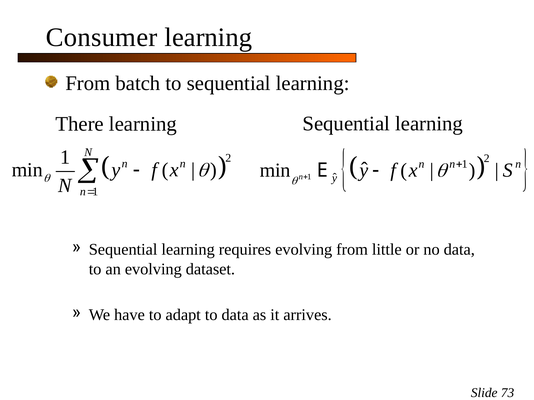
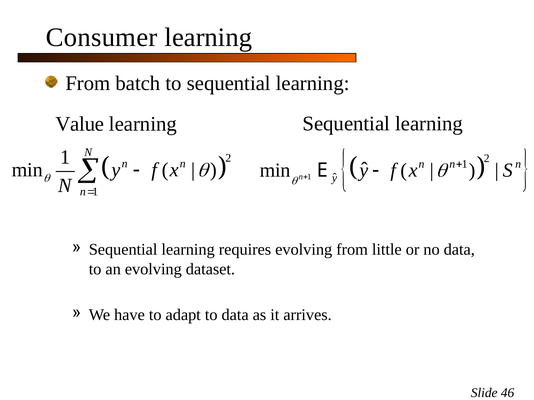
There: There -> Value
73: 73 -> 46
